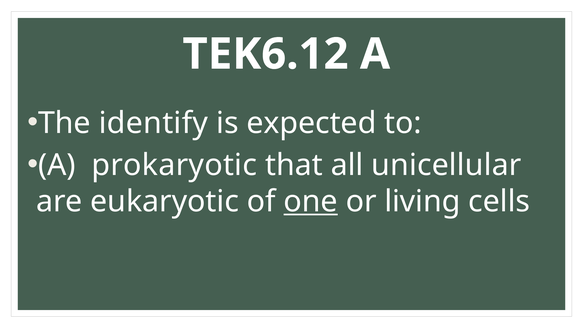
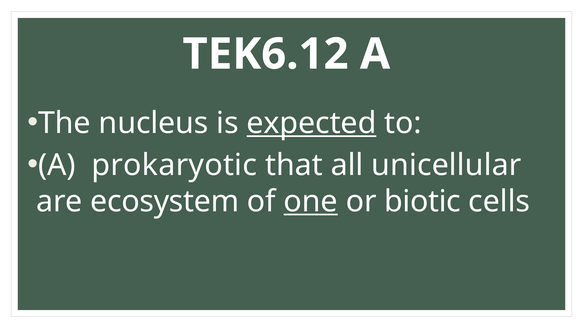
identify: identify -> nucleus
expected underline: none -> present
eukaryotic: eukaryotic -> ecosystem
living: living -> biotic
